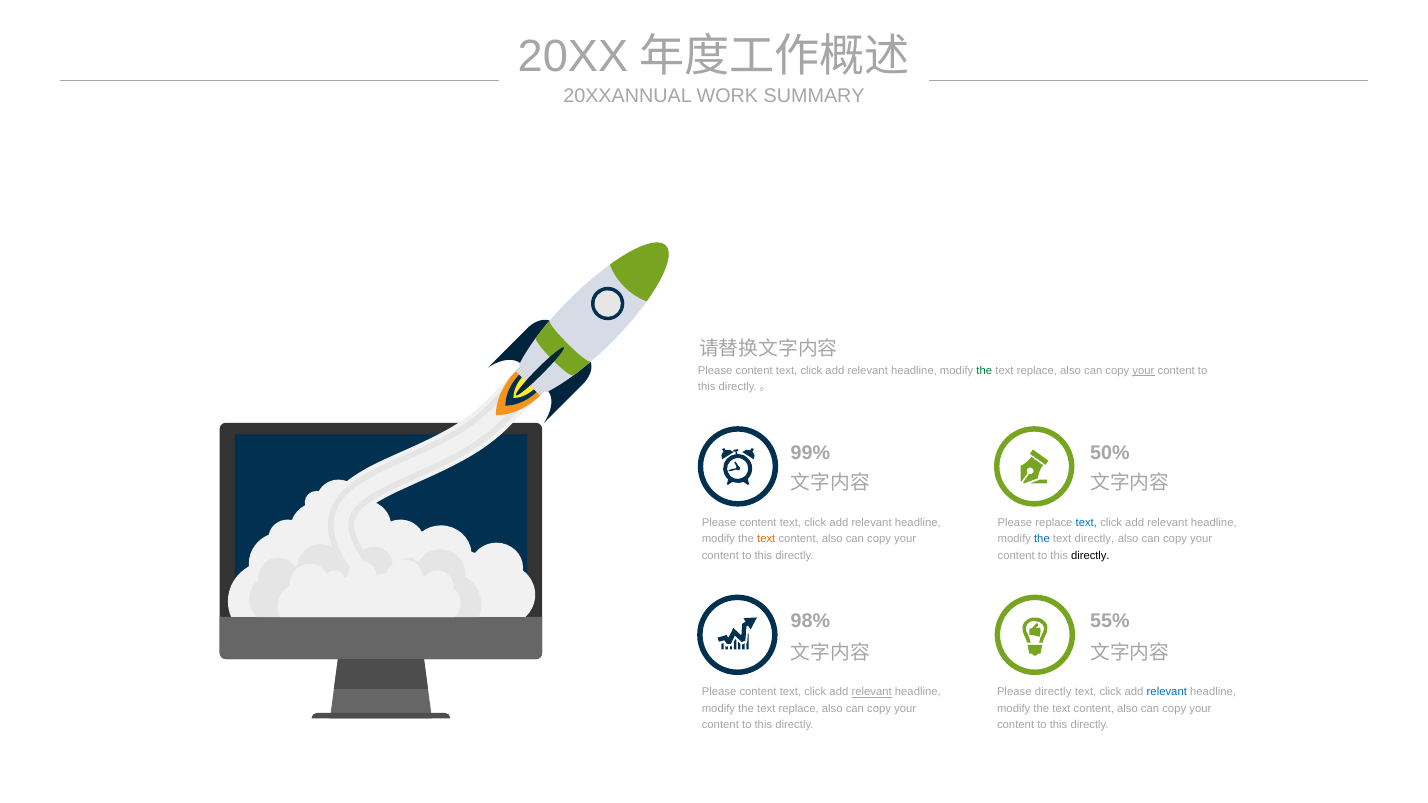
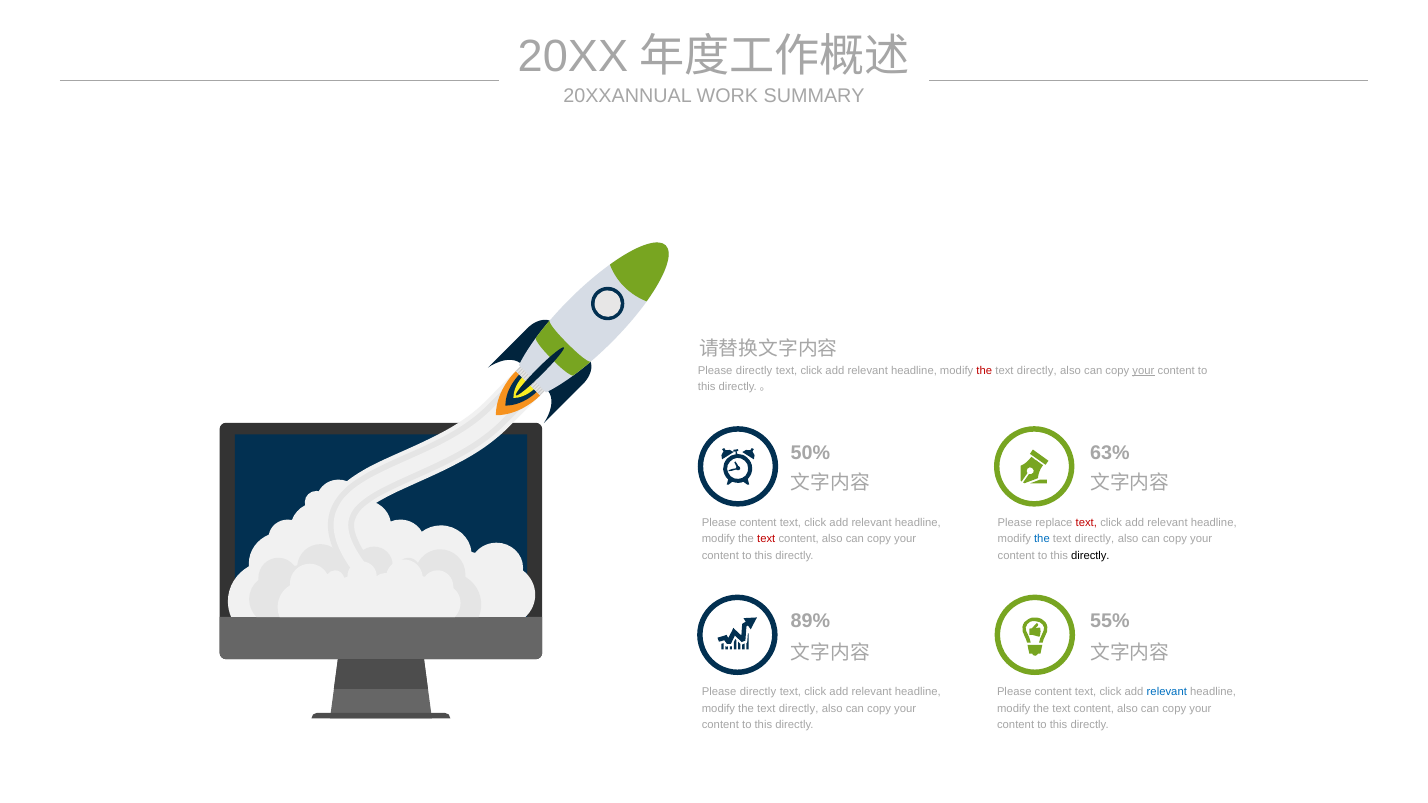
content at (754, 370): content -> directly
the at (984, 370) colour: green -> red
replace at (1037, 370): replace -> directly
99%: 99% -> 50%
50%: 50% -> 63%
text at (1086, 523) colour: blue -> red
text at (766, 539) colour: orange -> red
98%: 98% -> 89%
content at (758, 692): content -> directly
relevant at (872, 692) underline: present -> none
directly at (1053, 692): directly -> content
replace at (799, 709): replace -> directly
